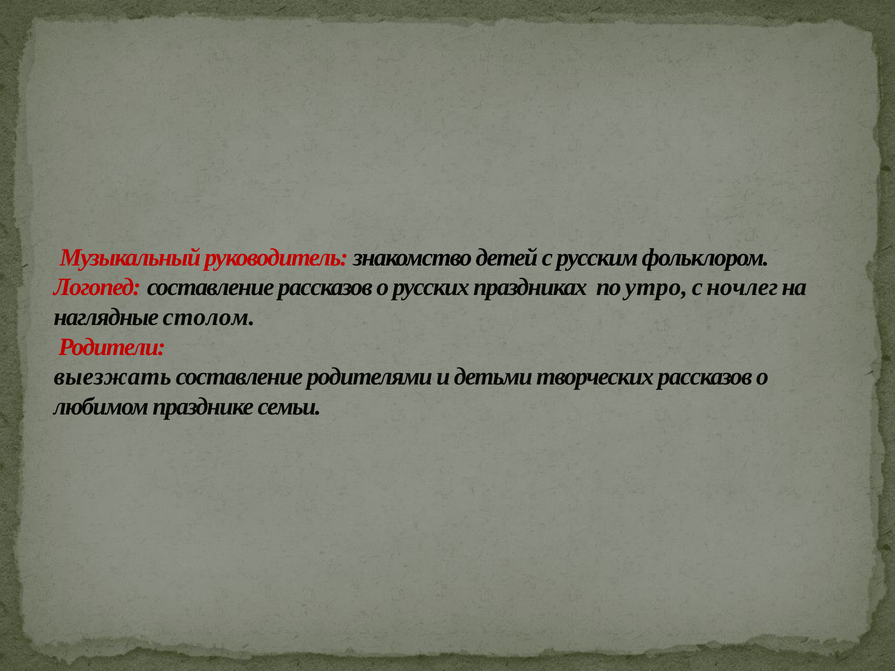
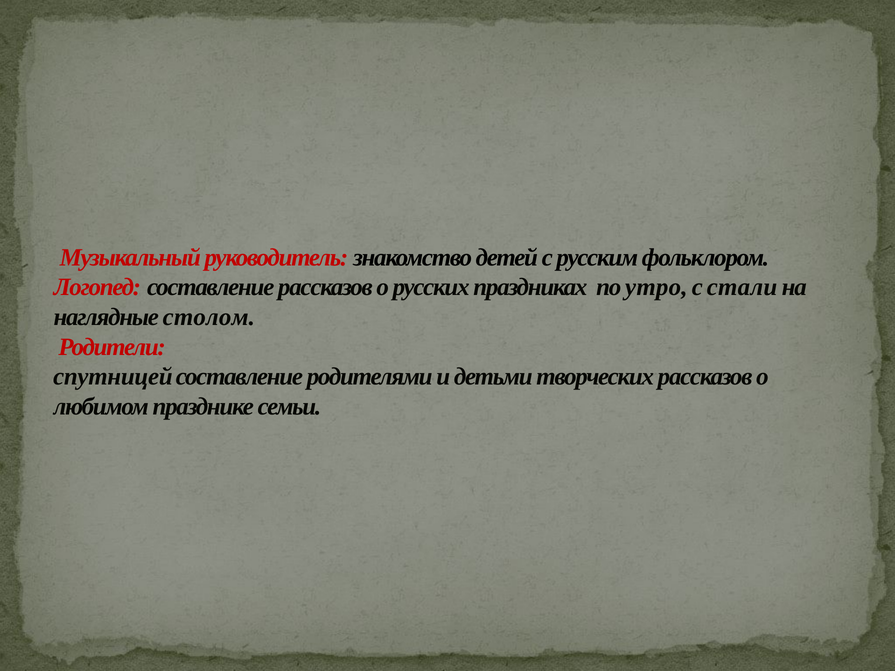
ночлег: ночлег -> стали
выезжать: выезжать -> спутницей
